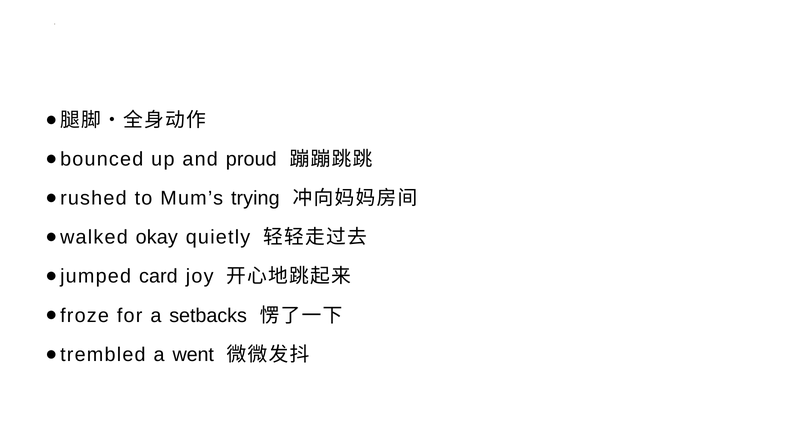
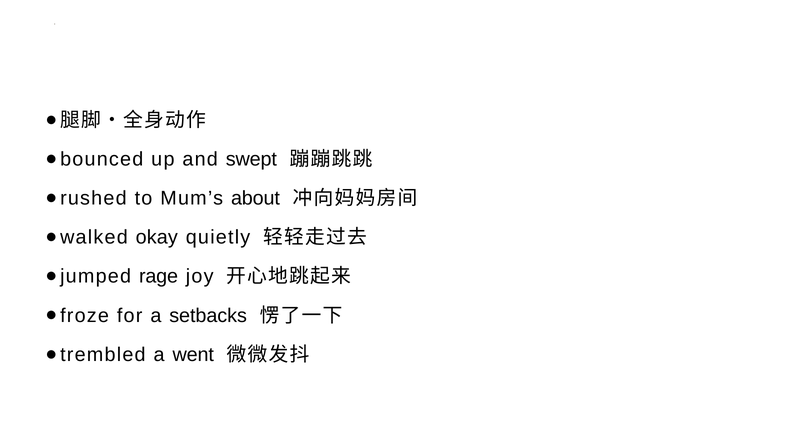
proud: proud -> swept
trying: trying -> about
card: card -> rage
